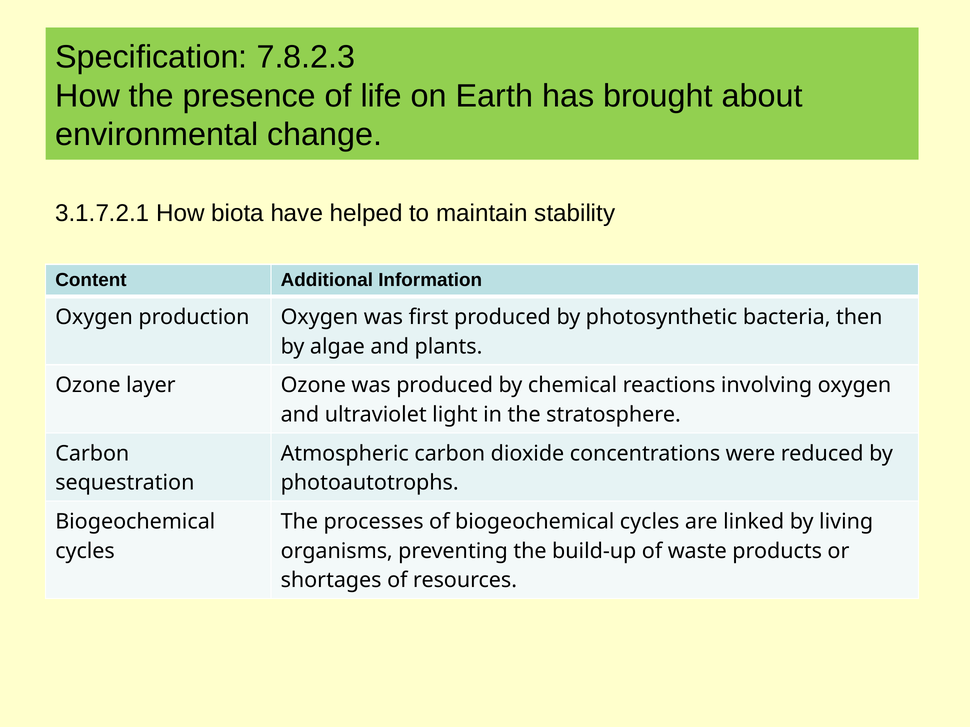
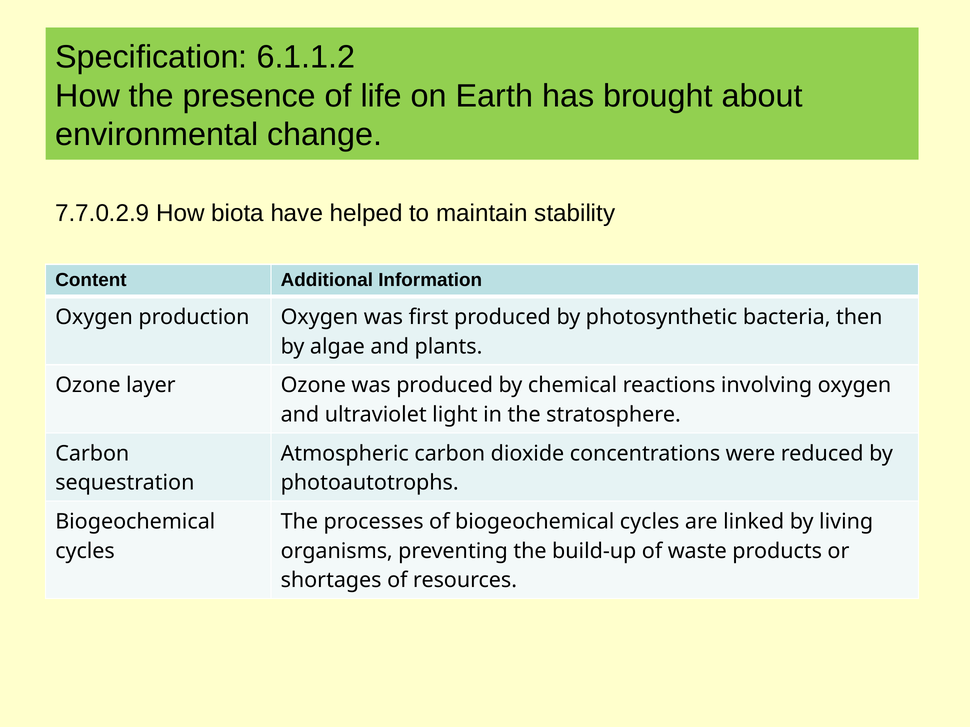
7.8.2.3: 7.8.2.3 -> 6.1.1.2
3.1.7.2.1: 3.1.7.2.1 -> 7.7.0.2.9
